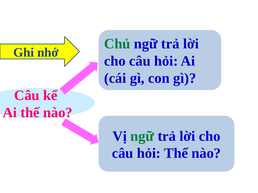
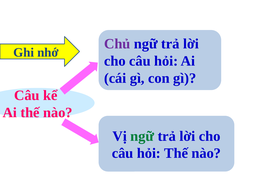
Chủ colour: green -> purple
